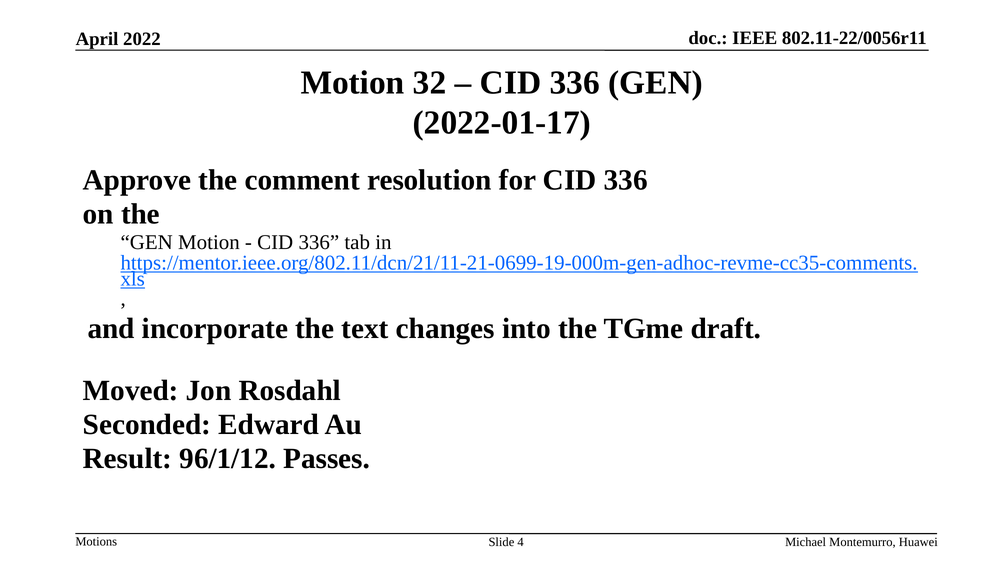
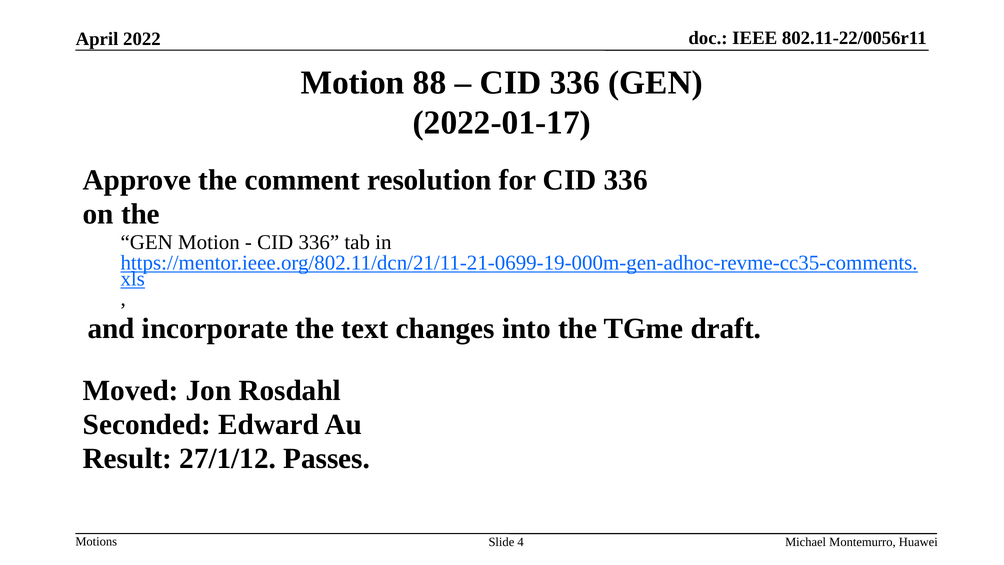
32: 32 -> 88
96/1/12: 96/1/12 -> 27/1/12
